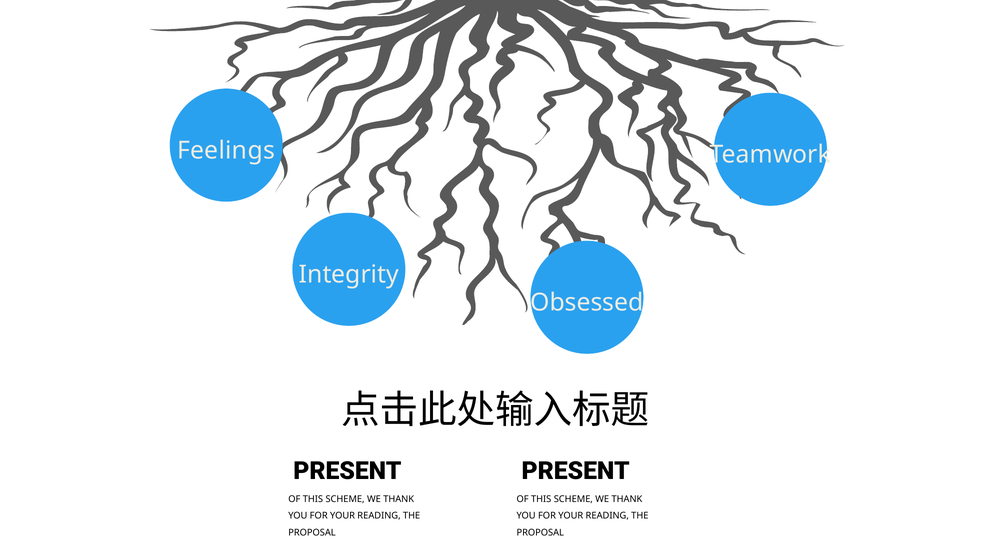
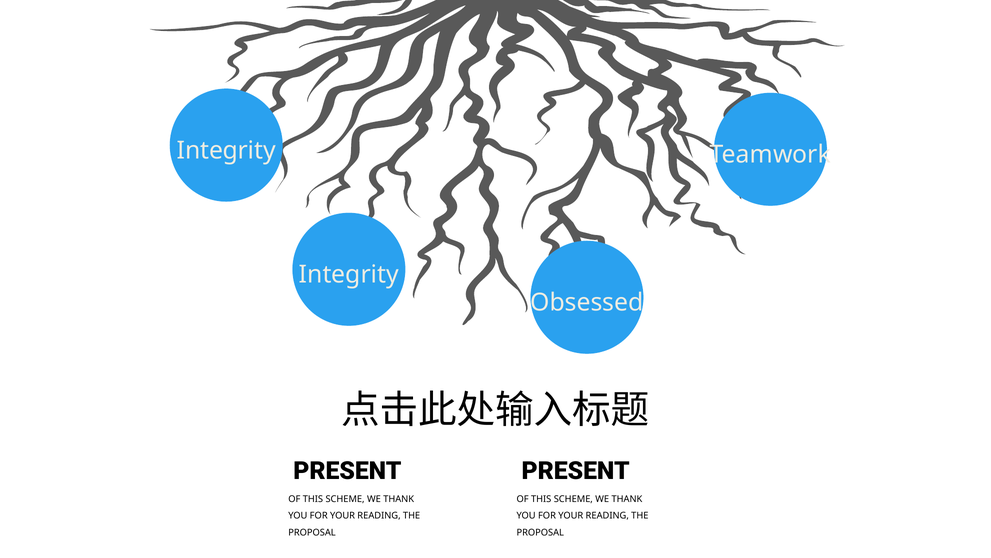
Feelings at (226, 150): Feelings -> Integrity
